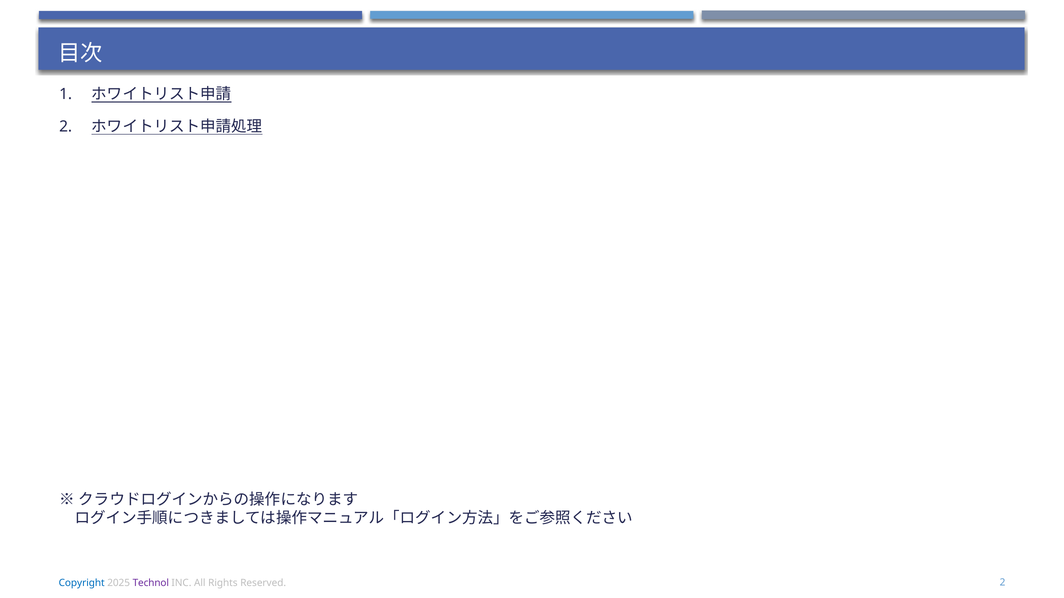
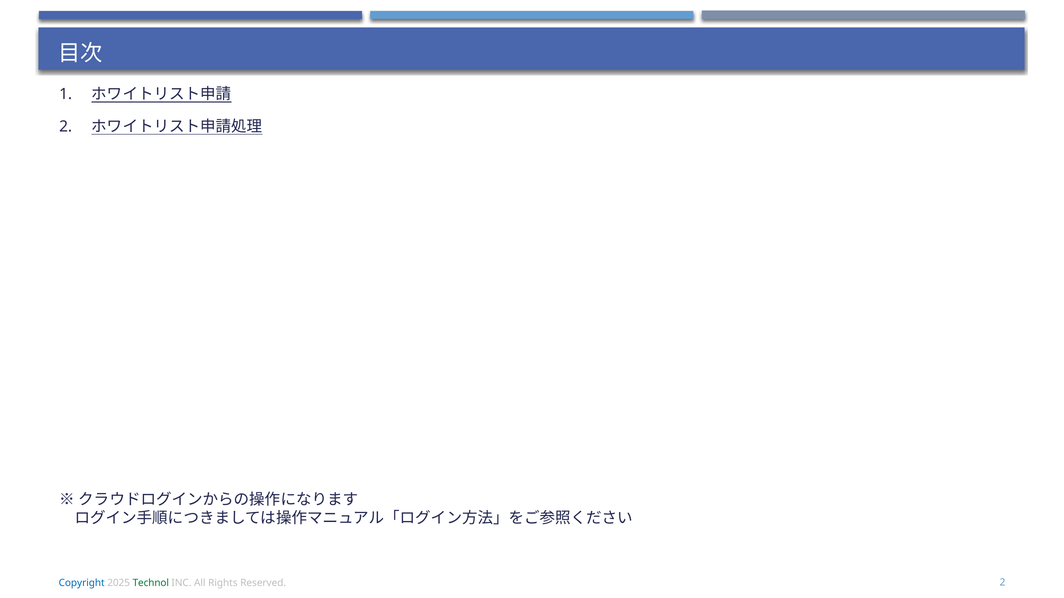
Technol colour: purple -> green
